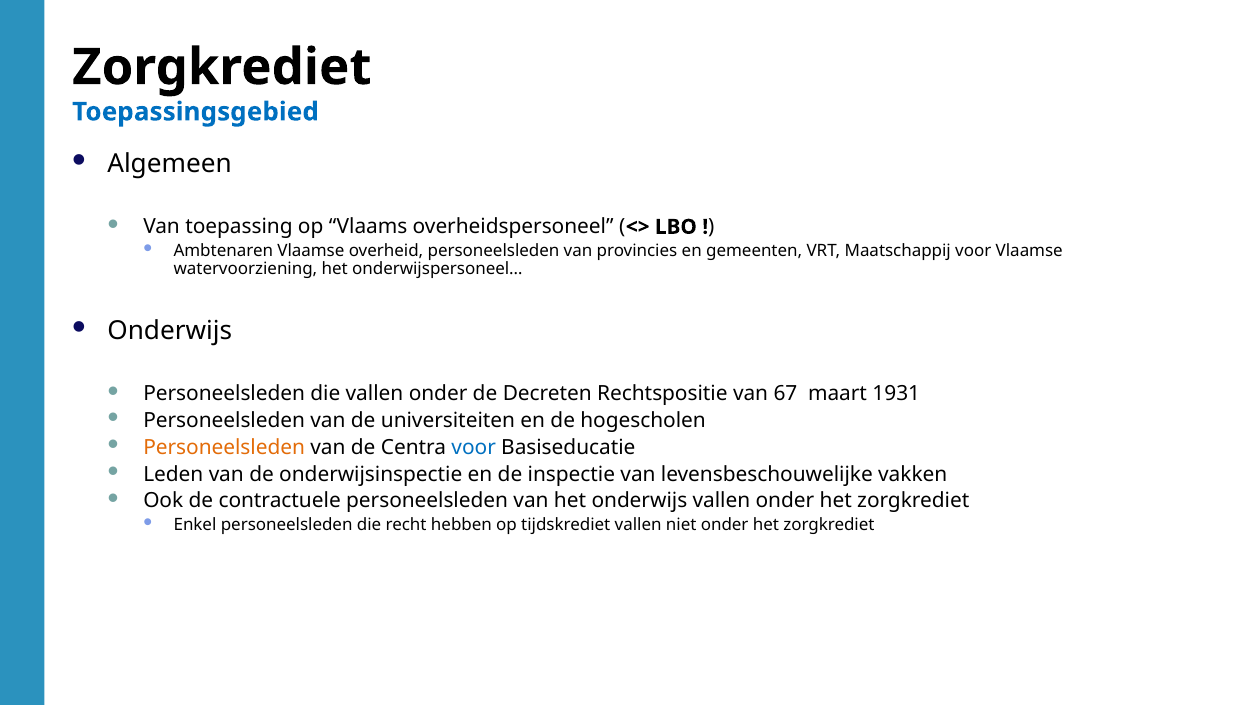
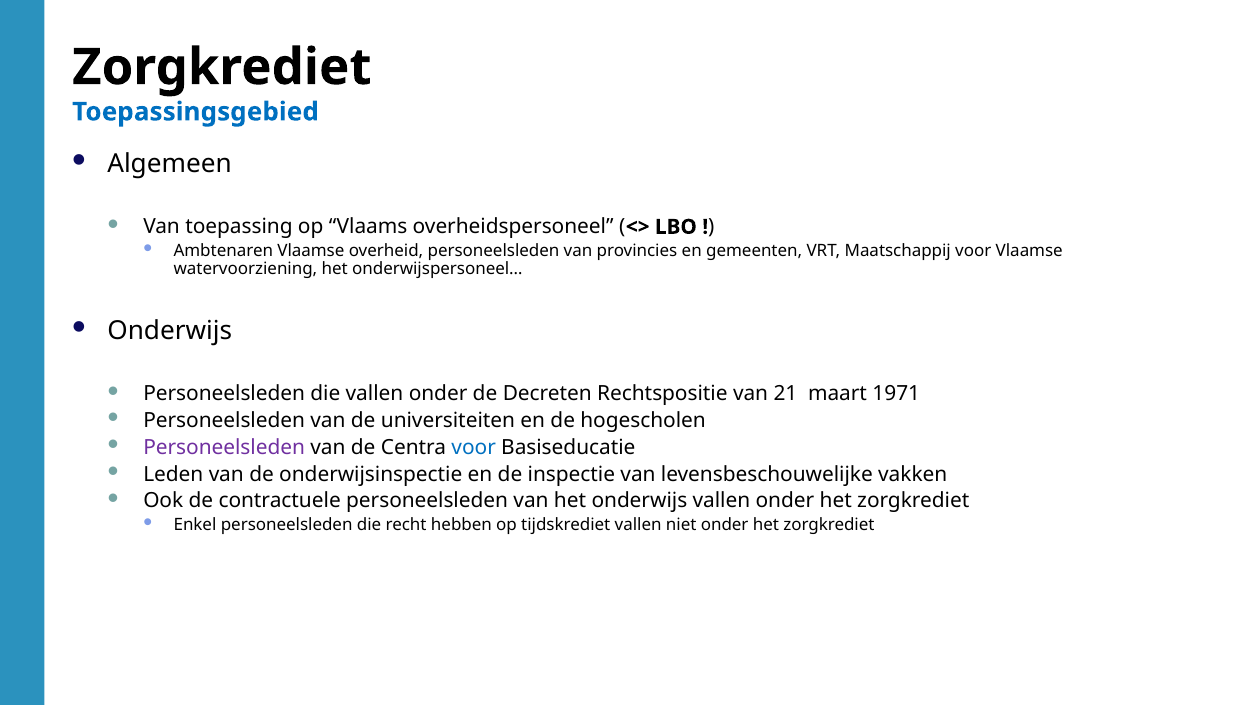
67: 67 -> 21
1931: 1931 -> 1971
Personeelsleden at (224, 448) colour: orange -> purple
